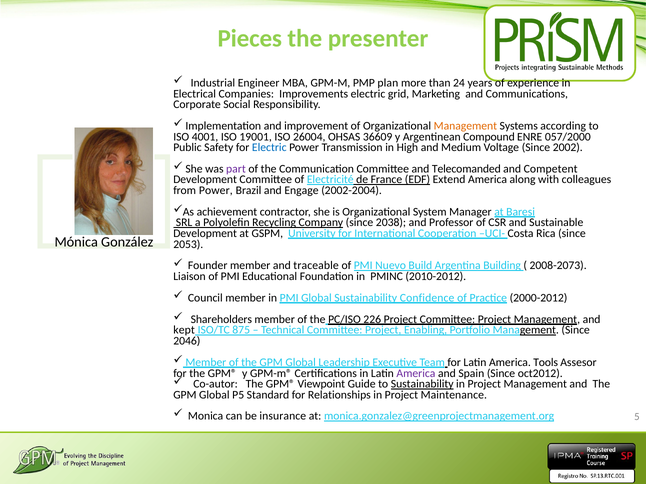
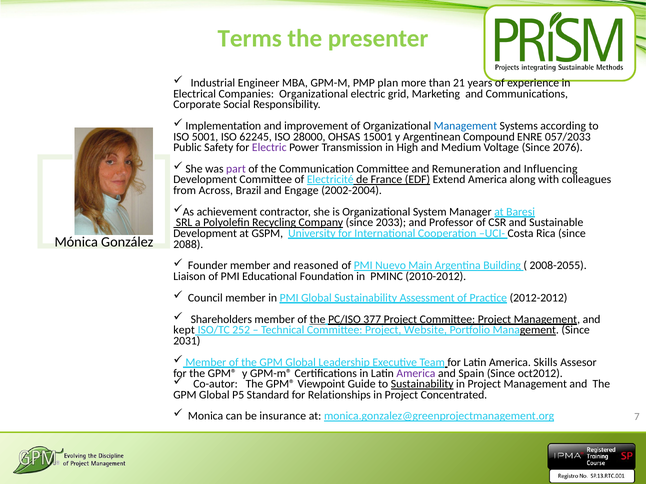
Pieces: Pieces -> Terms
24: 24 -> 21
Companies Improvements: Improvements -> Organizational
Management at (465, 126) colour: orange -> blue
4001: 4001 -> 5001
19001: 19001 -> 62245
26004: 26004 -> 28000
36609: 36609 -> 15001
057/2000: 057/2000 -> 057/2033
Electric at (269, 148) colour: blue -> purple
2002: 2002 -> 2076
Telecomanded: Telecomanded -> Remuneration
Competent: Competent -> Influencing
from Power: Power -> Across
2038: 2038 -> 2033
2053: 2053 -> 2088
traceable: traceable -> reasoned
Build: Build -> Main
2008-2073: 2008-2073 -> 2008-2055
Confidence: Confidence -> Assessment
2000-2012: 2000-2012 -> 2012-2012
the at (318, 320) underline: none -> present
226: 226 -> 377
875: 875 -> 252
Enabling: Enabling -> Website
2046: 2046 -> 2031
Tools: Tools -> Skills
Maintenance: Maintenance -> Concentrated
5: 5 -> 7
